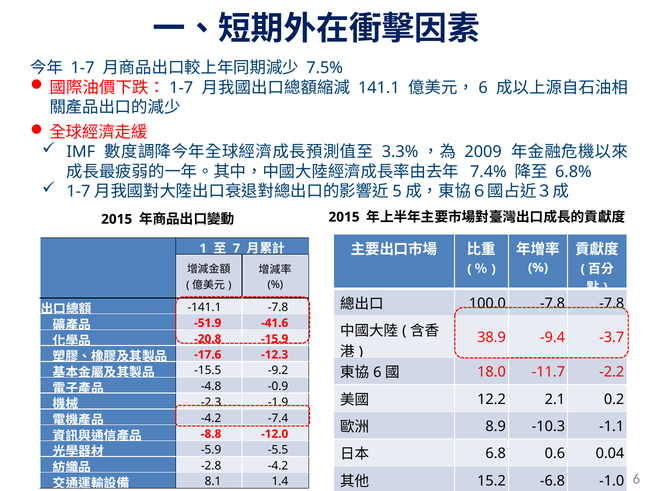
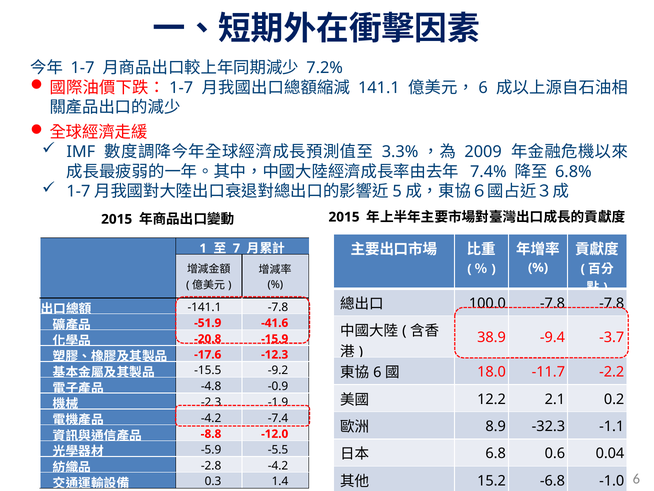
7.5%: 7.5% -> 7.2%
-10.3: -10.3 -> -32.3
8.1: 8.1 -> 0.3
